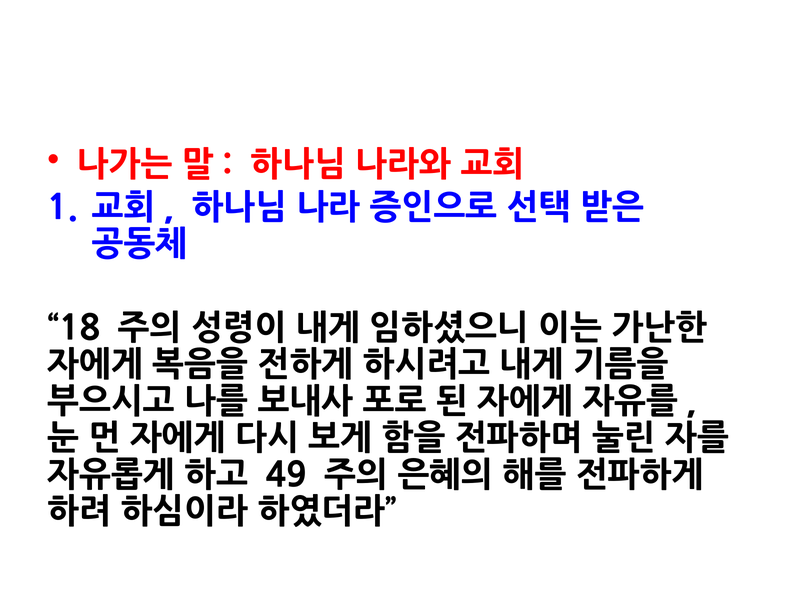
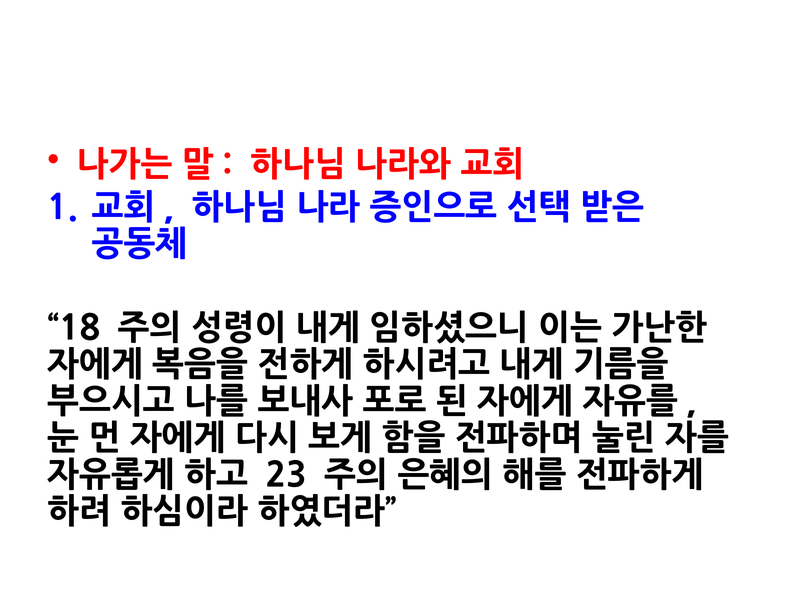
49: 49 -> 23
